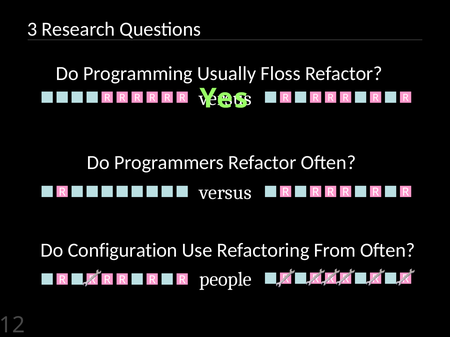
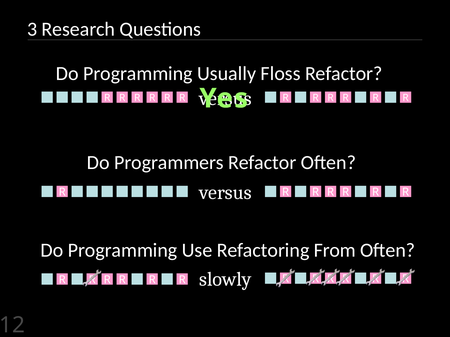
Configuration at (123, 251): Configuration -> Programming
people: people -> slowly
